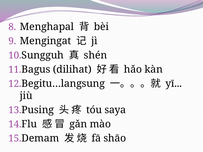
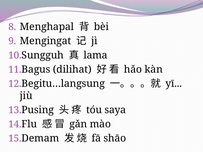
shén: shén -> lama
